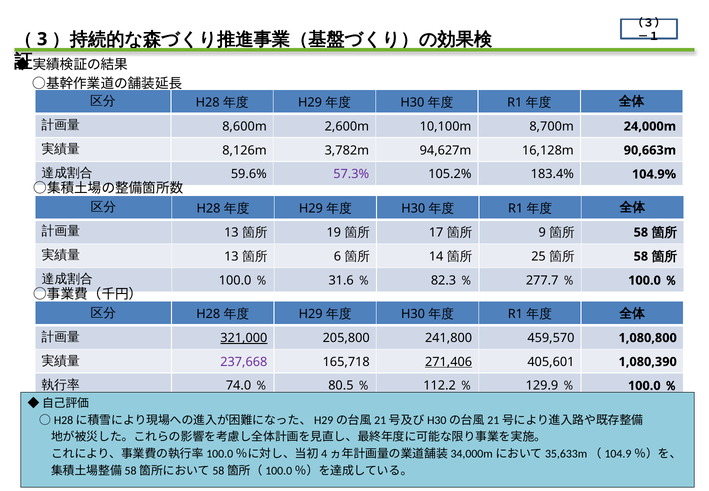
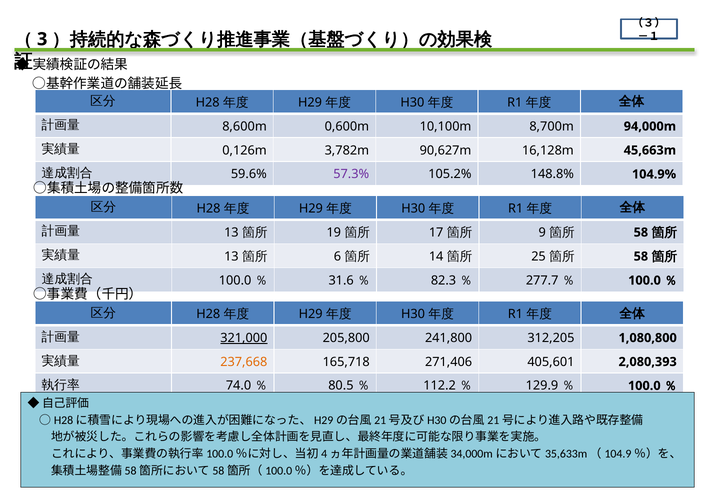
2,600m: 2,600m -> 0,600m
24,000m: 24,000m -> 94,000m
8,126m: 8,126m -> 0,126m
94,627m: 94,627m -> 90,627m
90,663m: 90,663m -> 45,663m
183.4%: 183.4% -> 148.8%
459,570: 459,570 -> 312,205
237,668 colour: purple -> orange
271,406 underline: present -> none
1,080,390: 1,080,390 -> 2,080,393
